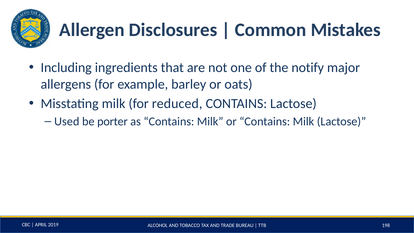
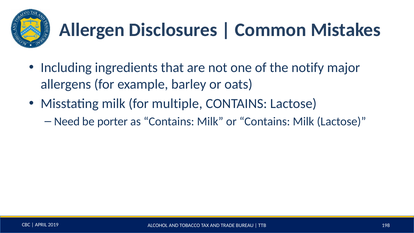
reduced: reduced -> multiple
Used: Used -> Need
